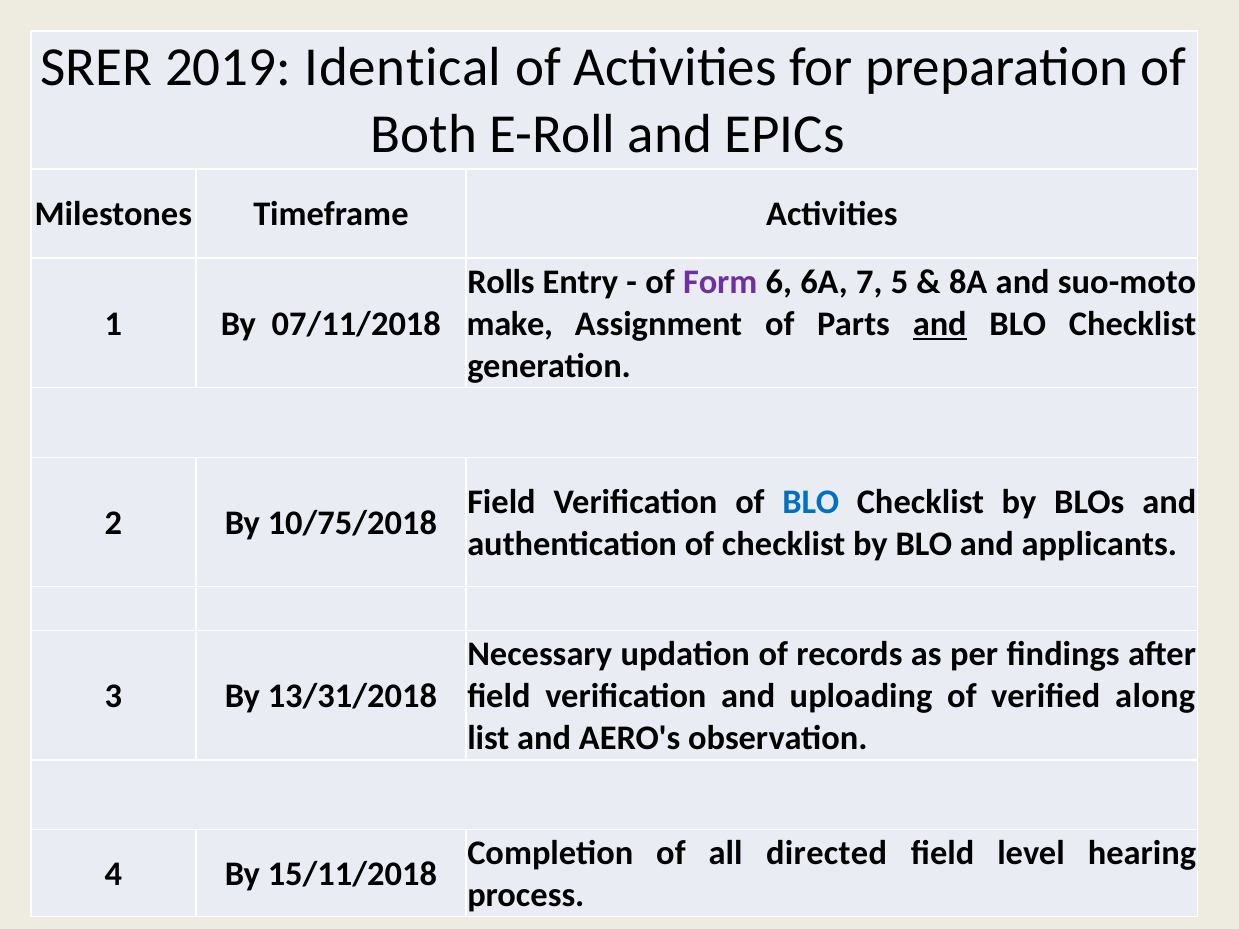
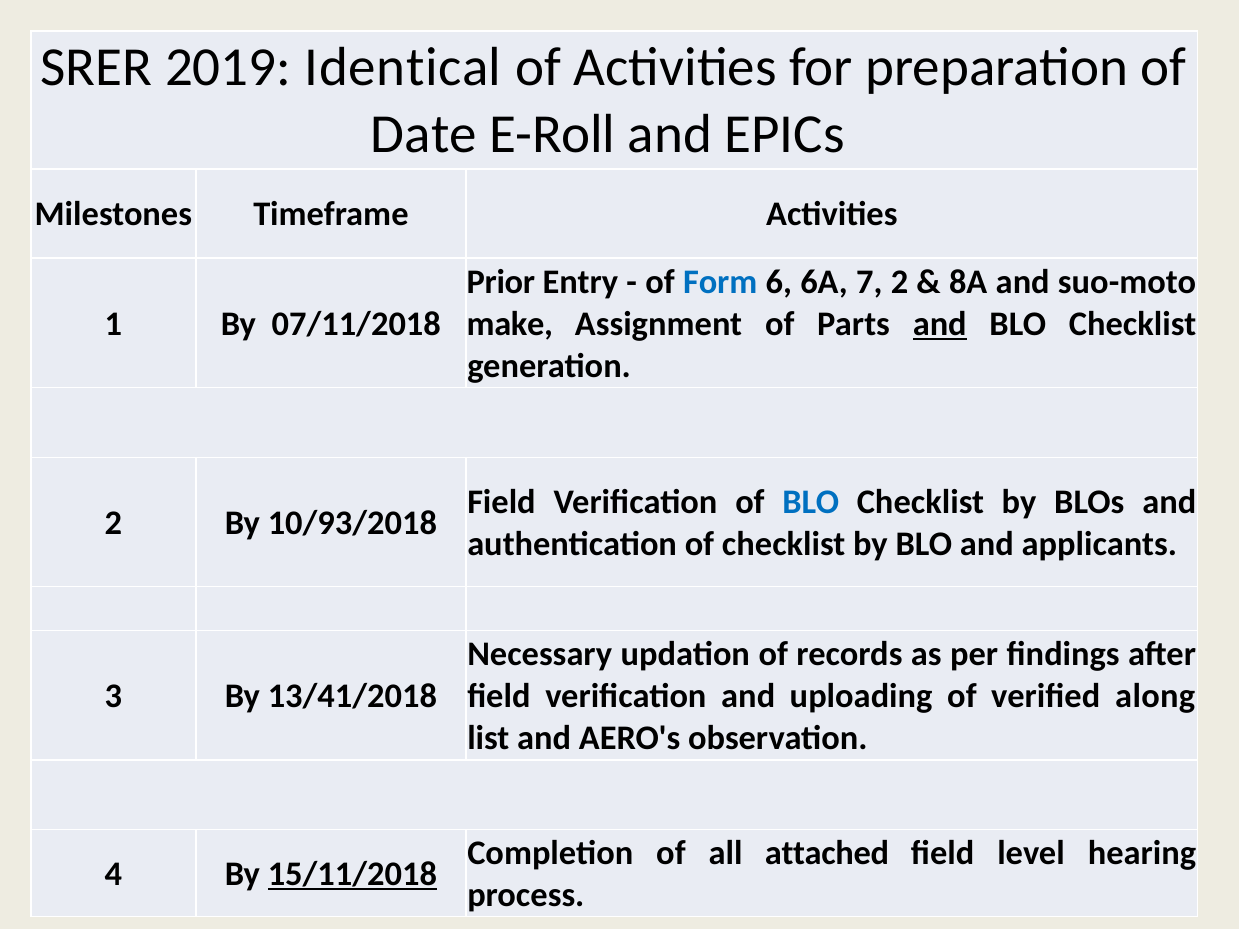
Both: Both -> Date
Rolls: Rolls -> Prior
Form colour: purple -> blue
7 5: 5 -> 2
10/75/2018: 10/75/2018 -> 10/93/2018
13/31/2018: 13/31/2018 -> 13/41/2018
directed: directed -> attached
15/11/2018 underline: none -> present
